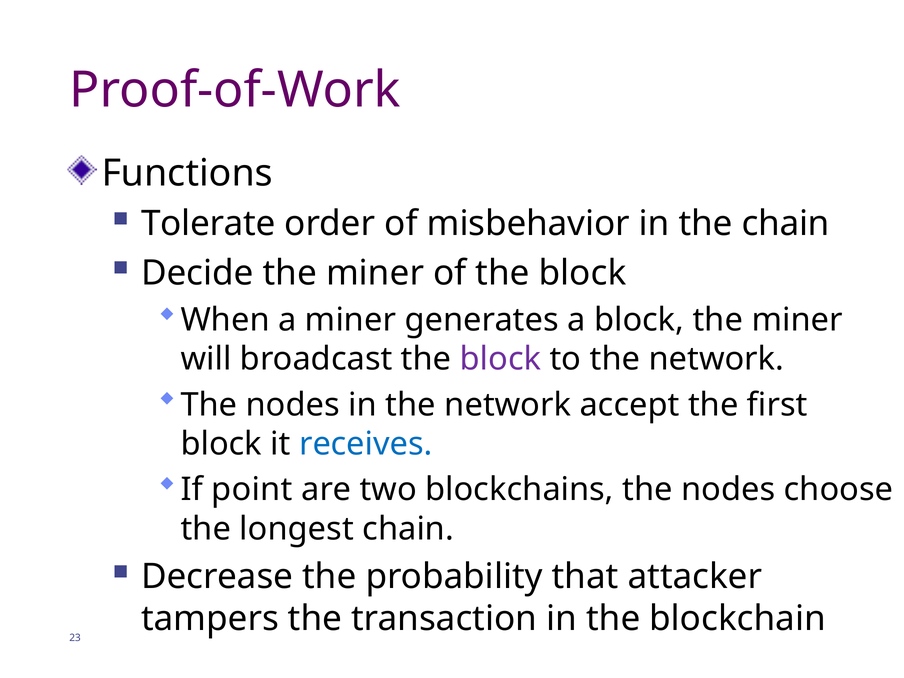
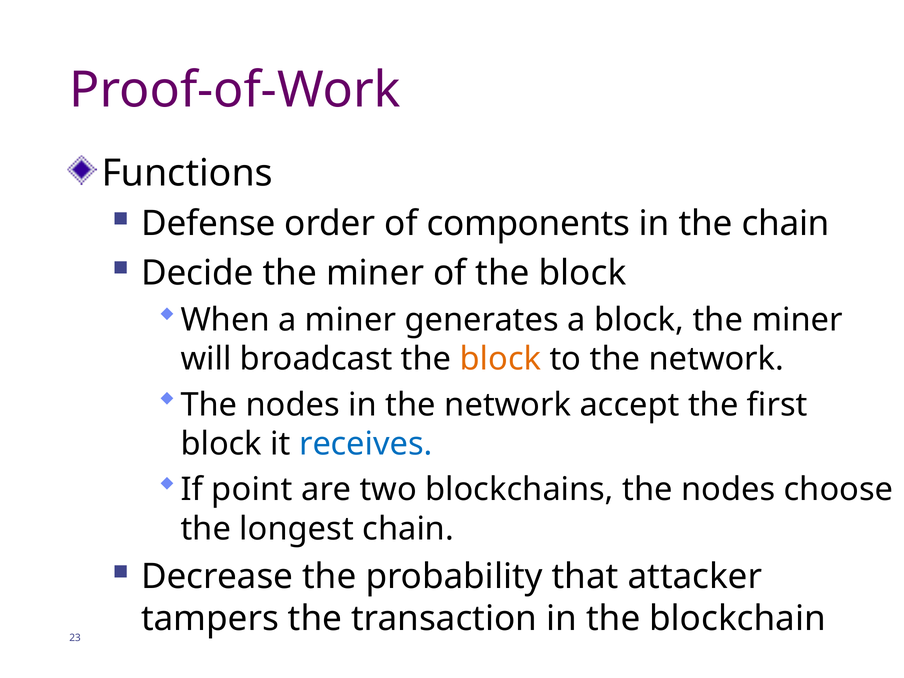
Tolerate: Tolerate -> Defense
misbehavior: misbehavior -> components
block at (501, 359) colour: purple -> orange
